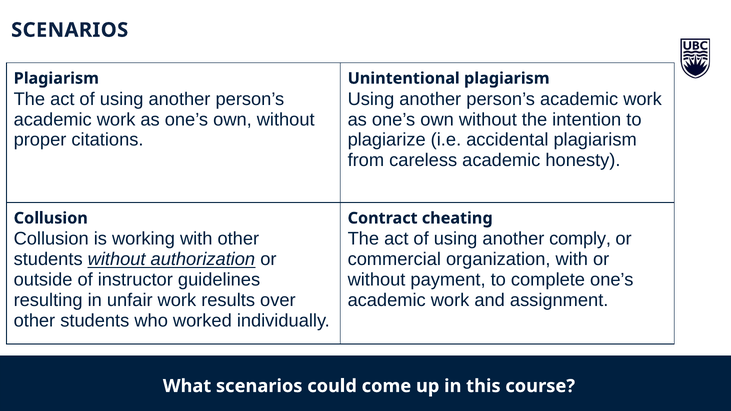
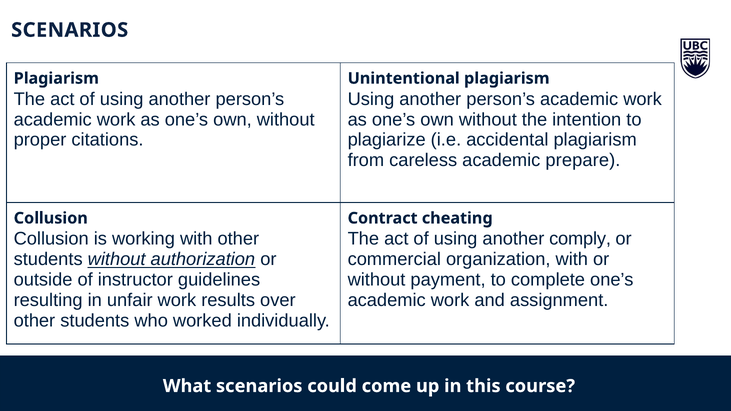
honesty: honesty -> prepare
